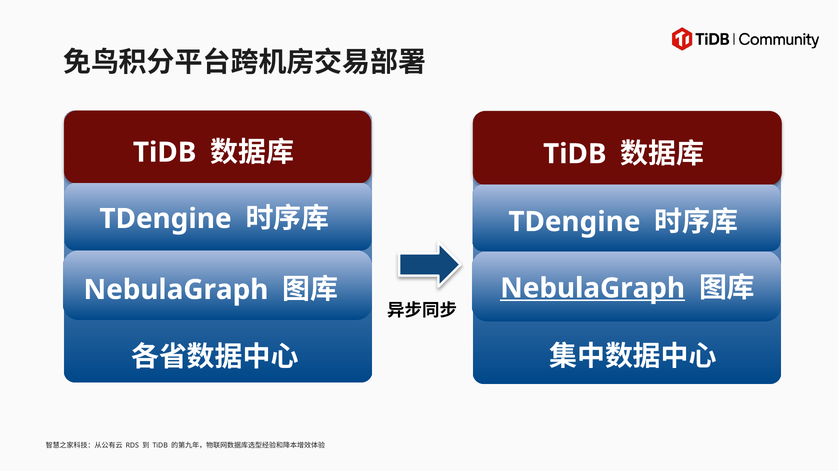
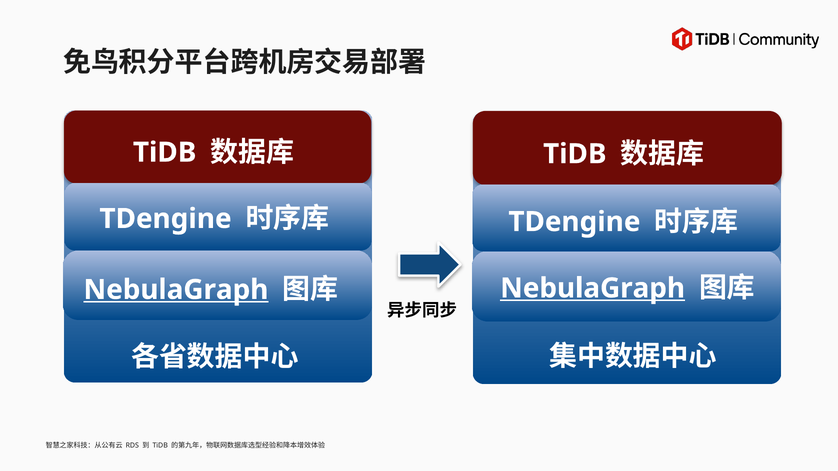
NebulaGraph at (176, 290) underline: none -> present
